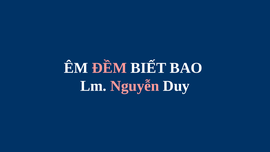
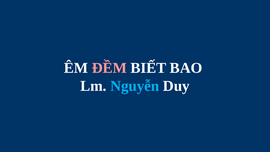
Nguyễn colour: pink -> light blue
